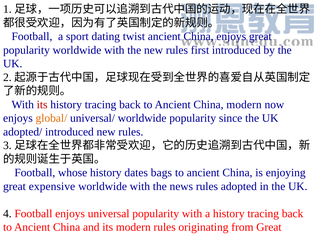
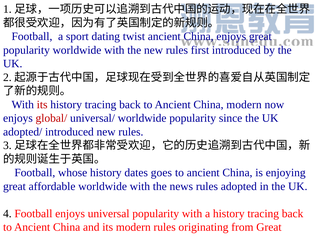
global/ colour: orange -> red
bags: bags -> goes
expensive: expensive -> affordable
